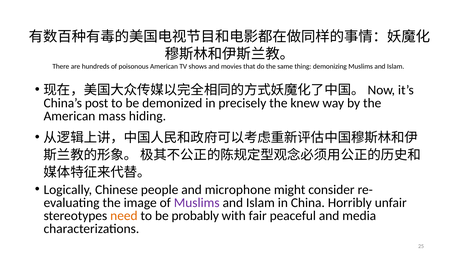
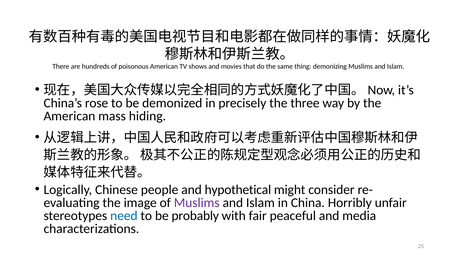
post: post -> rose
knew: knew -> three
microphone: microphone -> hypothetical
need colour: orange -> blue
